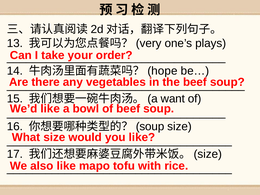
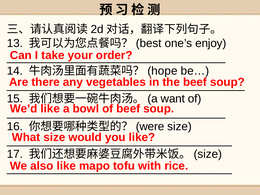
very: very -> best
plays: plays -> enjoy
soup at (150, 126): soup -> were
